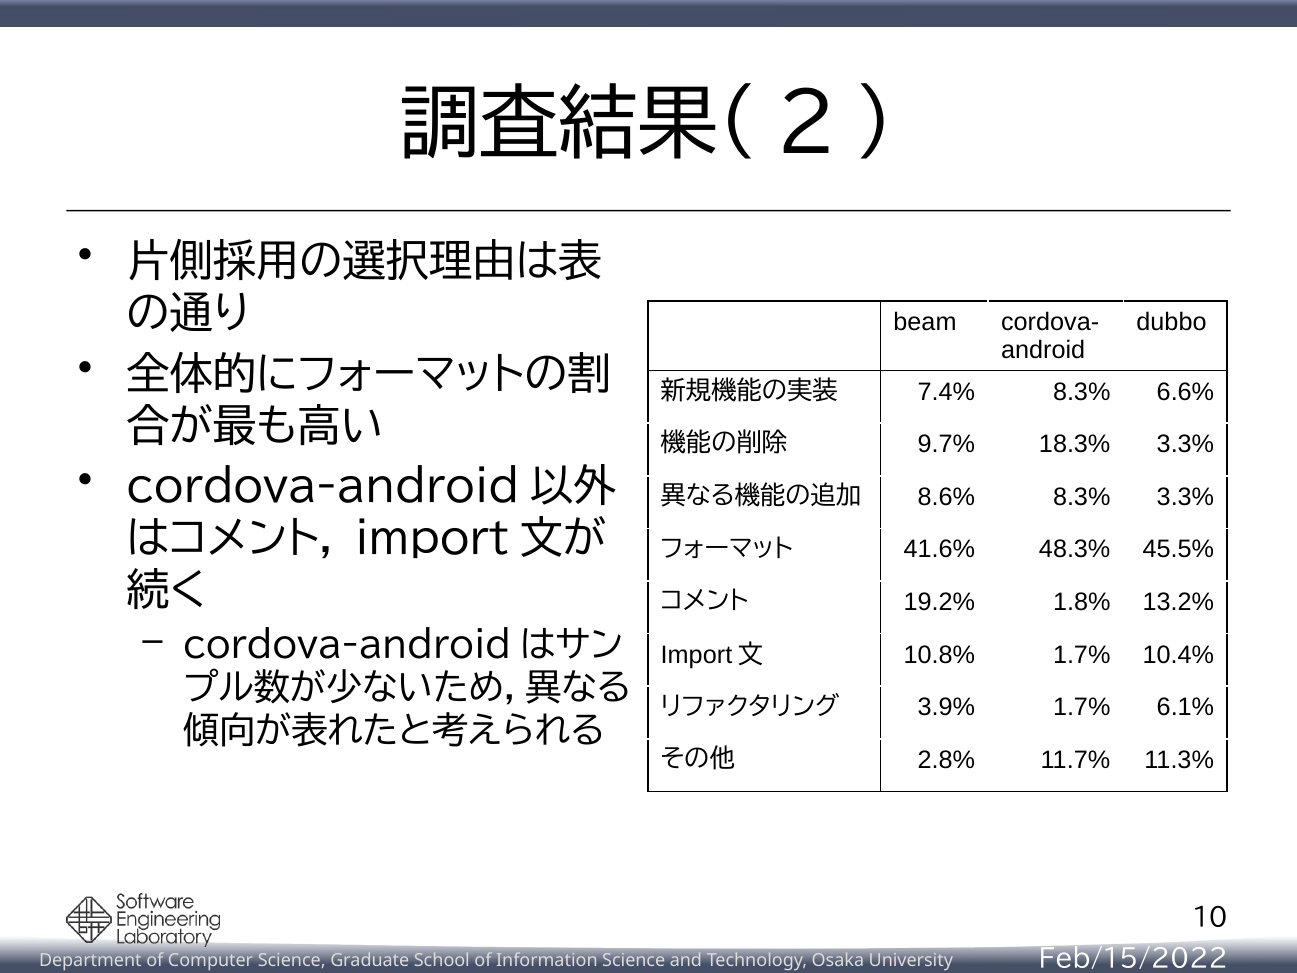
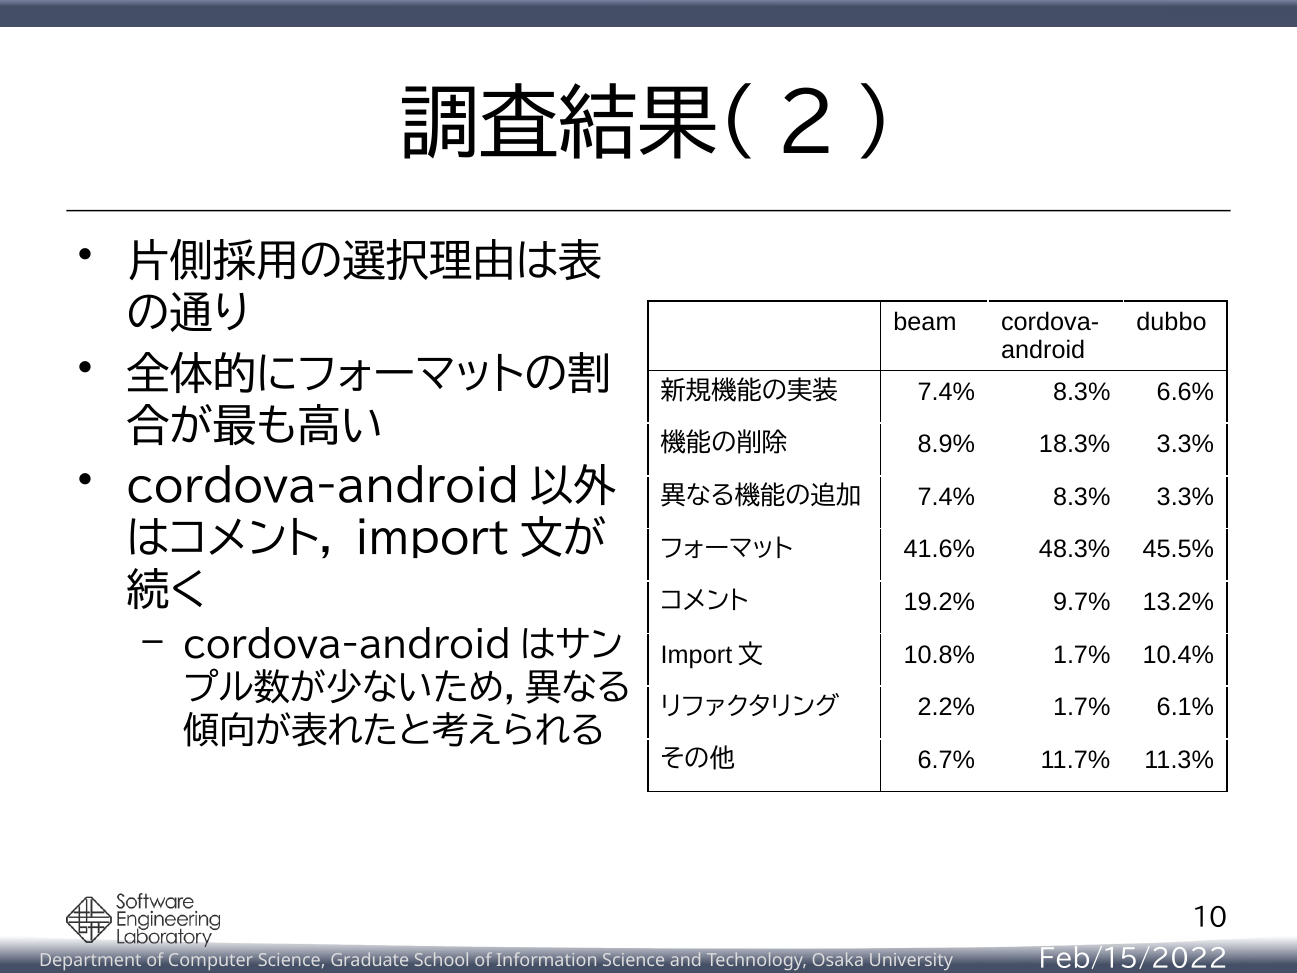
9.7%: 9.7% -> 8.9%
8.6% at (946, 497): 8.6% -> 7.4%
1.8%: 1.8% -> 9.7%
3.9%: 3.9% -> 2.2%
2.8%: 2.8% -> 6.7%
